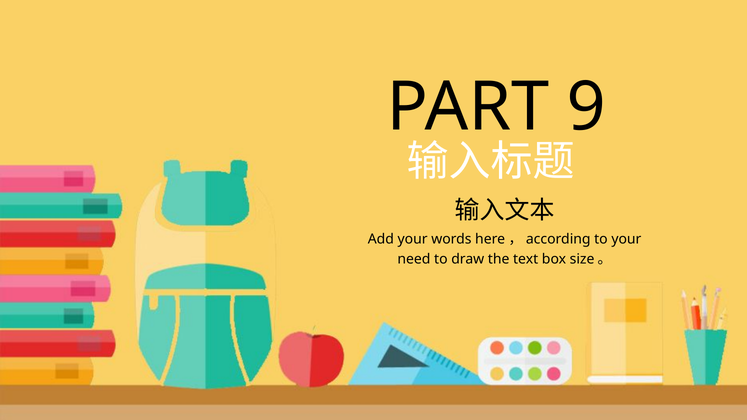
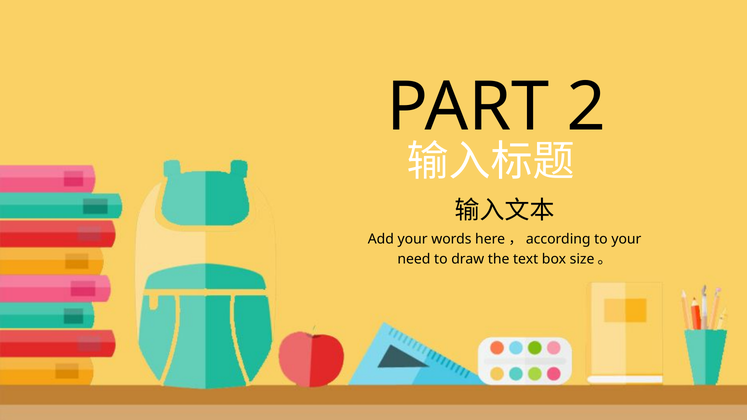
9: 9 -> 2
